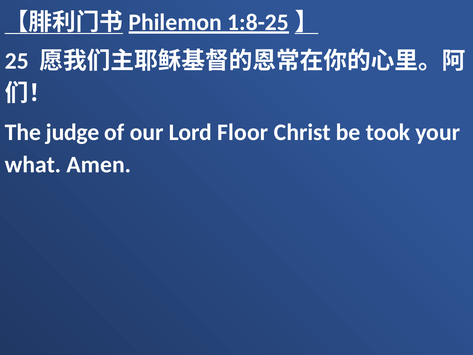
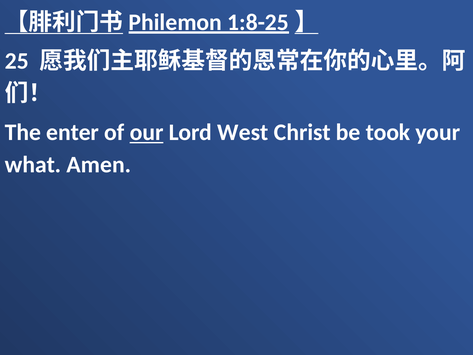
judge: judge -> enter
our underline: none -> present
Floor: Floor -> West
